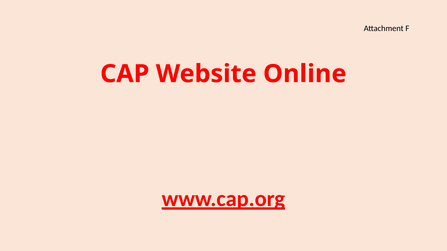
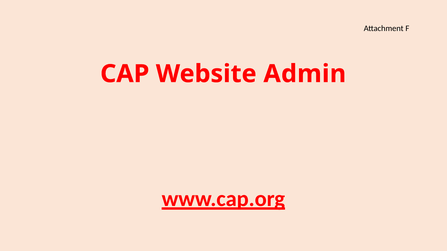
Online: Online -> Admin
